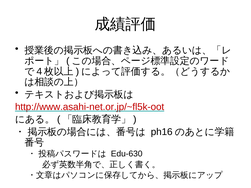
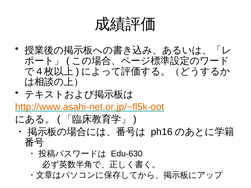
http://www.asahi-net.or.jp/~fl5k-oot colour: red -> orange
